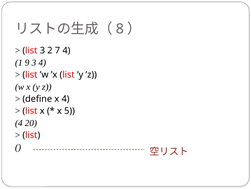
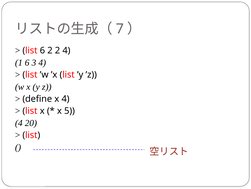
8: 8 -> 7
list 3: 3 -> 6
2 7: 7 -> 2
1 9: 9 -> 6
